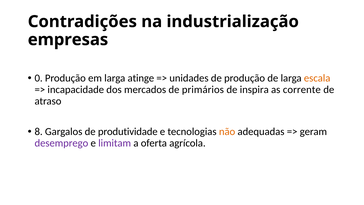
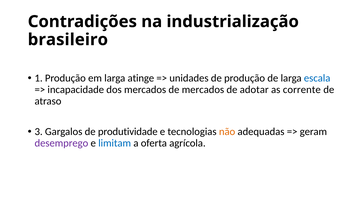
empresas: empresas -> brasileiro
0: 0 -> 1
escala colour: orange -> blue
de primários: primários -> mercados
inspira: inspira -> adotar
8: 8 -> 3
limitam colour: purple -> blue
